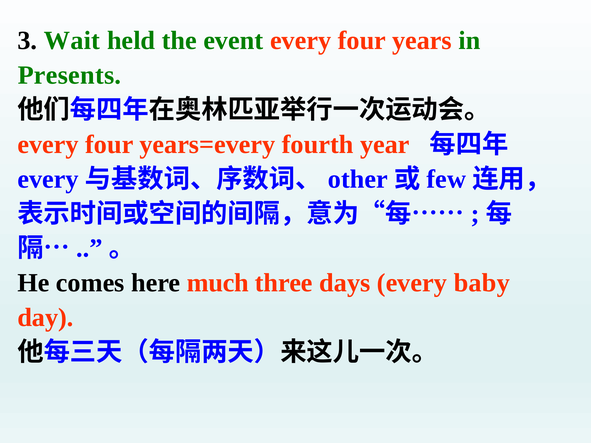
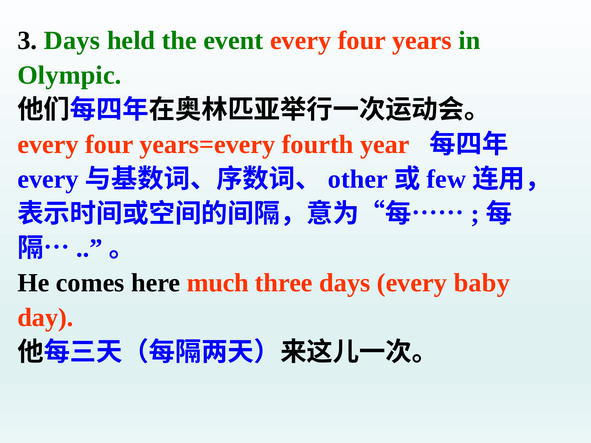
3 Wait: Wait -> Days
Presents: Presents -> Olympic
